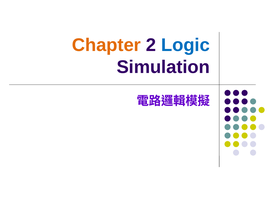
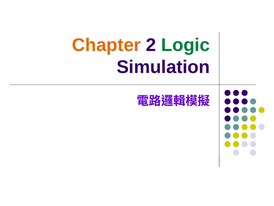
Logic colour: blue -> green
